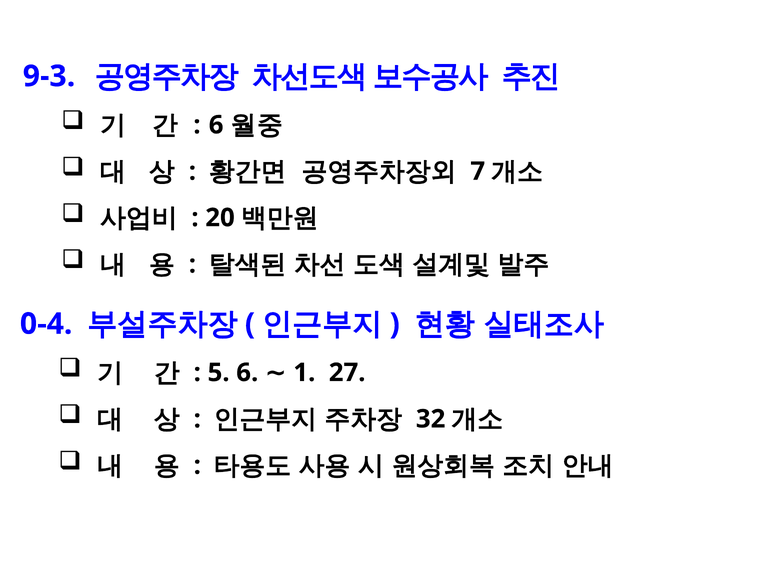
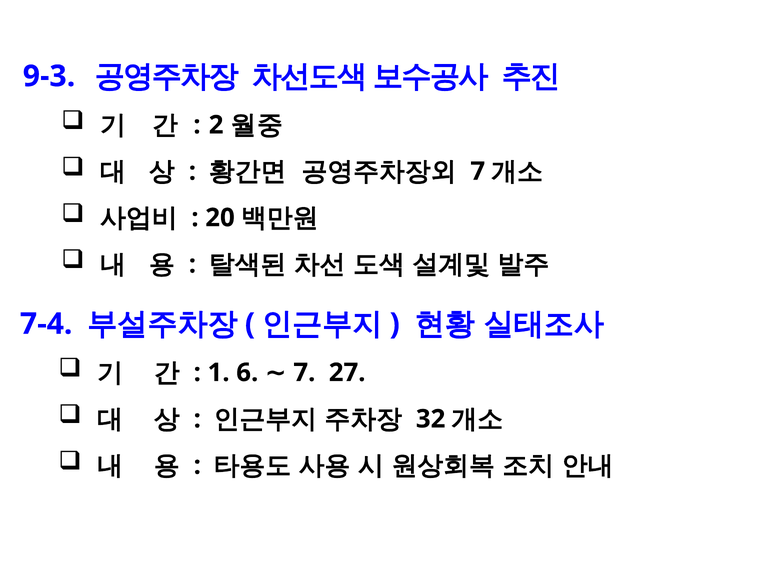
6 at (216, 125): 6 -> 2
0-4: 0-4 -> 7-4
5: 5 -> 1
6 1: 1 -> 7
